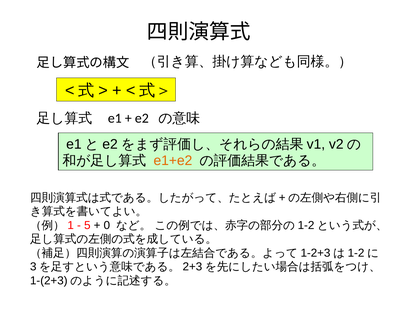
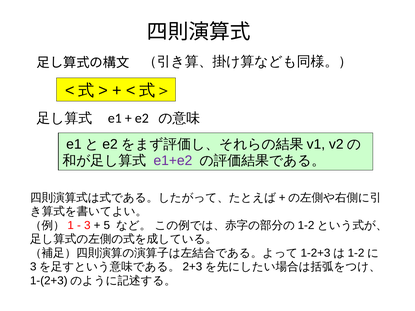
e1+e2 colour: orange -> purple
5: 5 -> 3
0: 0 -> 5
